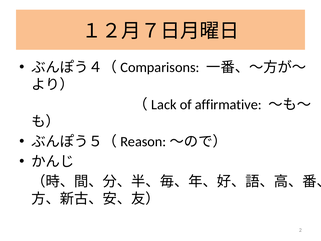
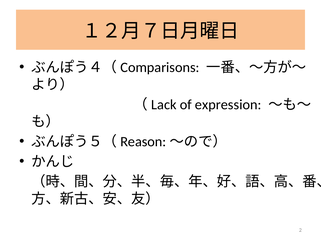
affirmative: affirmative -> expression
